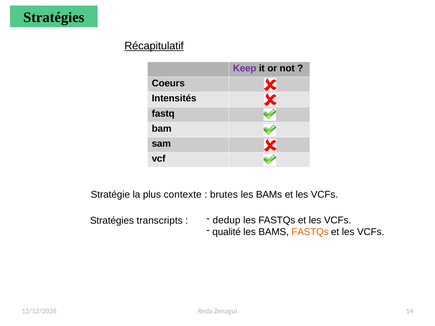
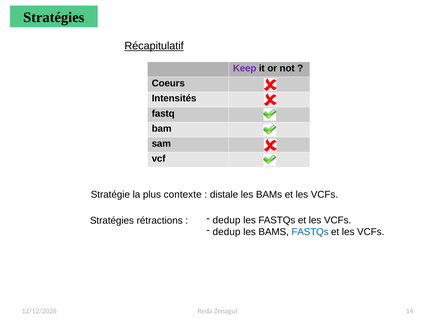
brutes: brutes -> distale
transcripts: transcripts -> rétractions
qualité at (227, 232): qualité -> dedup
FASTQs at (310, 232) colour: orange -> blue
